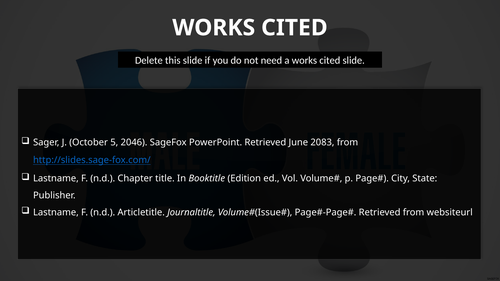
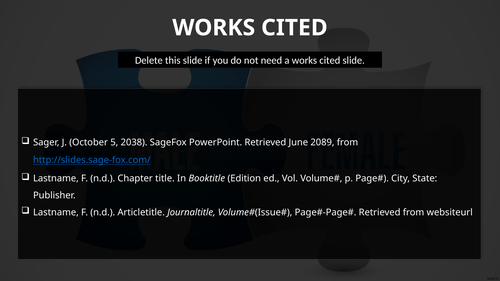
2046: 2046 -> 2038
2083: 2083 -> 2089
